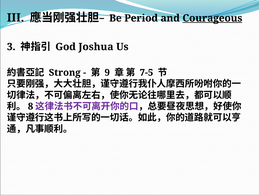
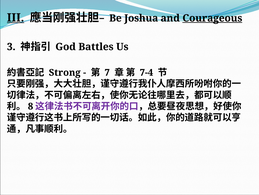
III underline: none -> present
Period: Period -> Joshua
Joshua: Joshua -> Battles
9: 9 -> 7
7-5: 7-5 -> 7-4
